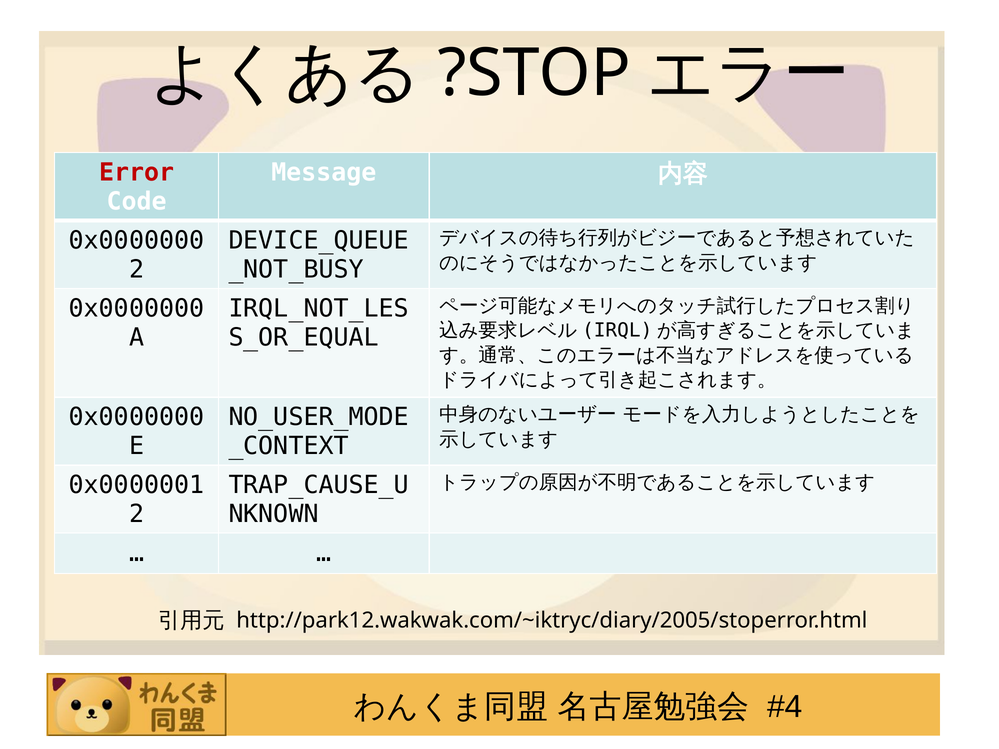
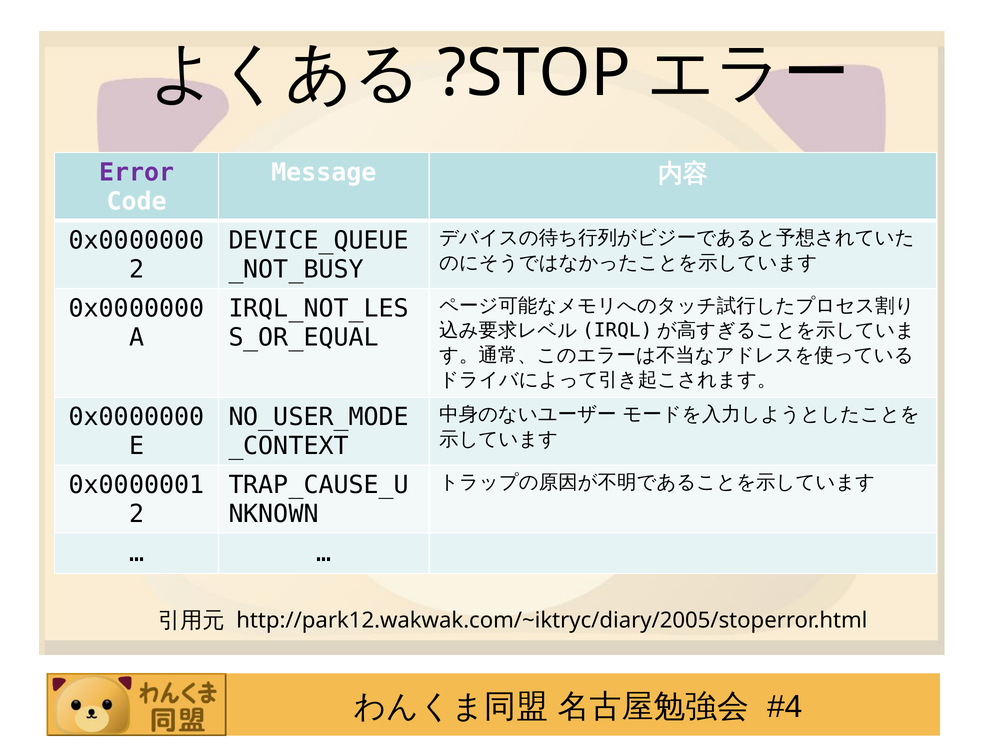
Error colour: red -> purple
